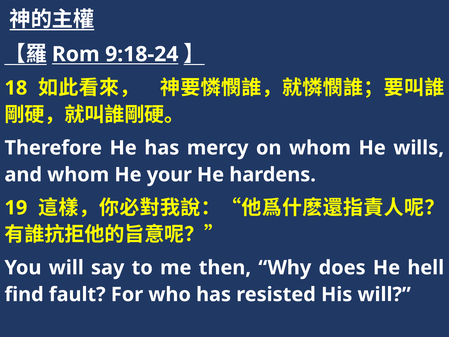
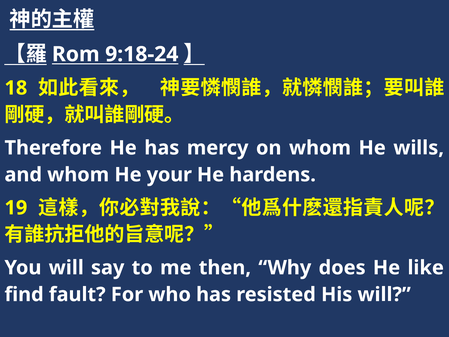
hell: hell -> like
